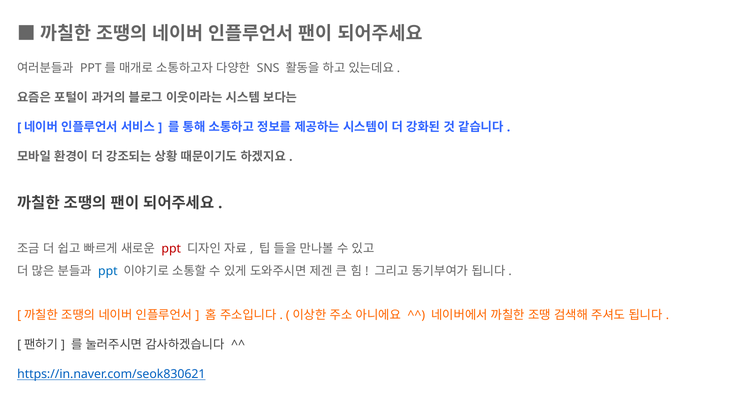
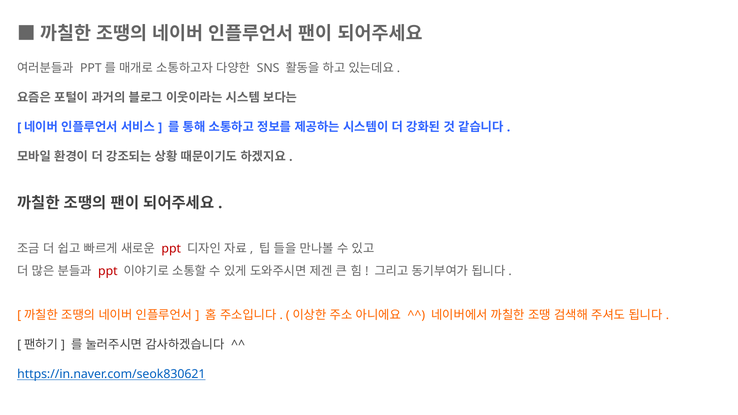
ppt at (108, 271) colour: blue -> red
